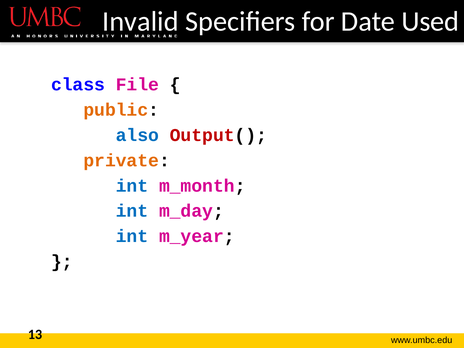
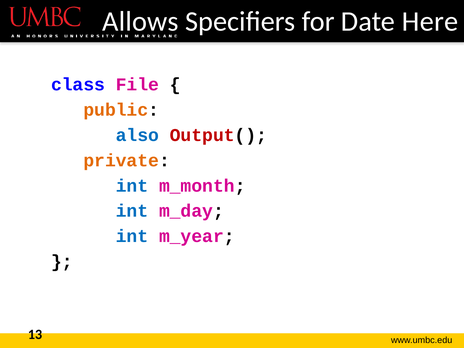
Invalid: Invalid -> Allows
Used: Used -> Here
